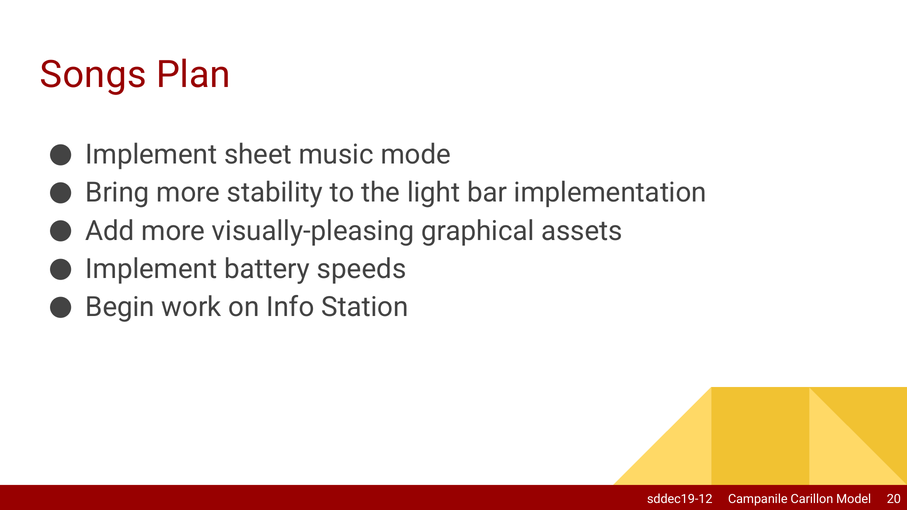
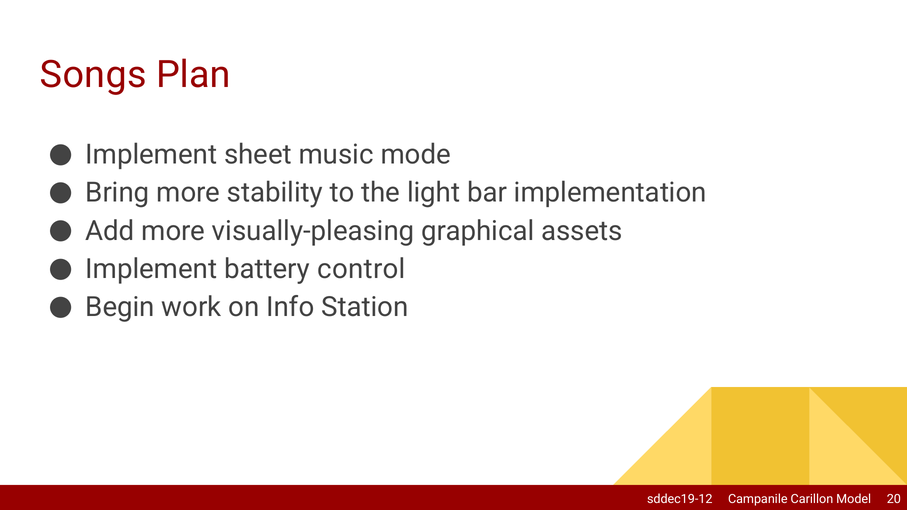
speeds: speeds -> control
